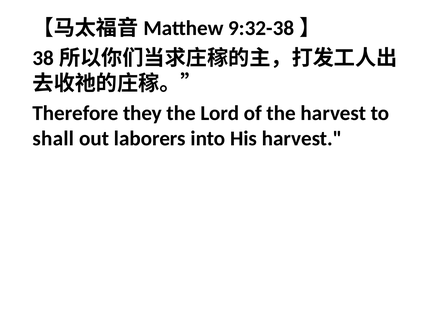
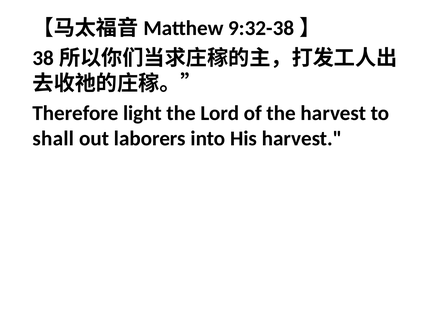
they: they -> light
